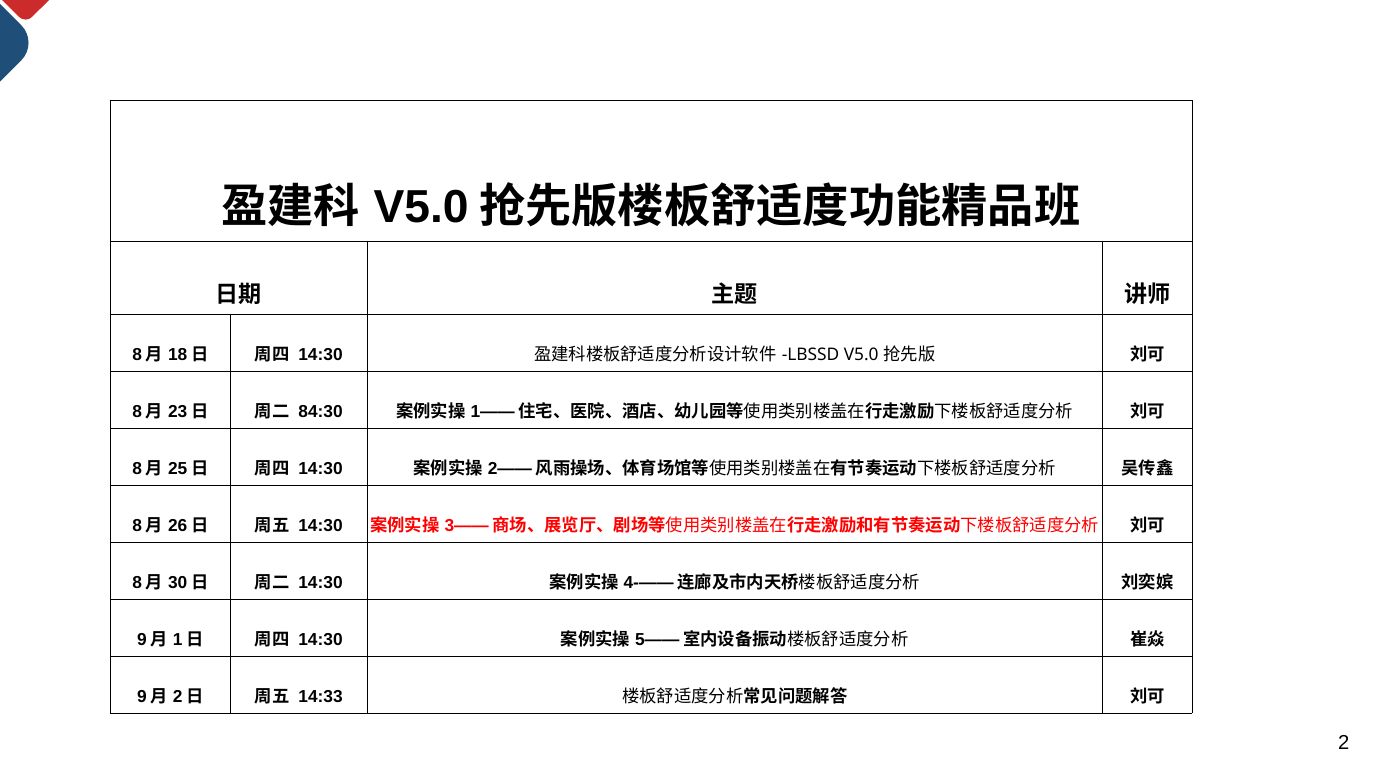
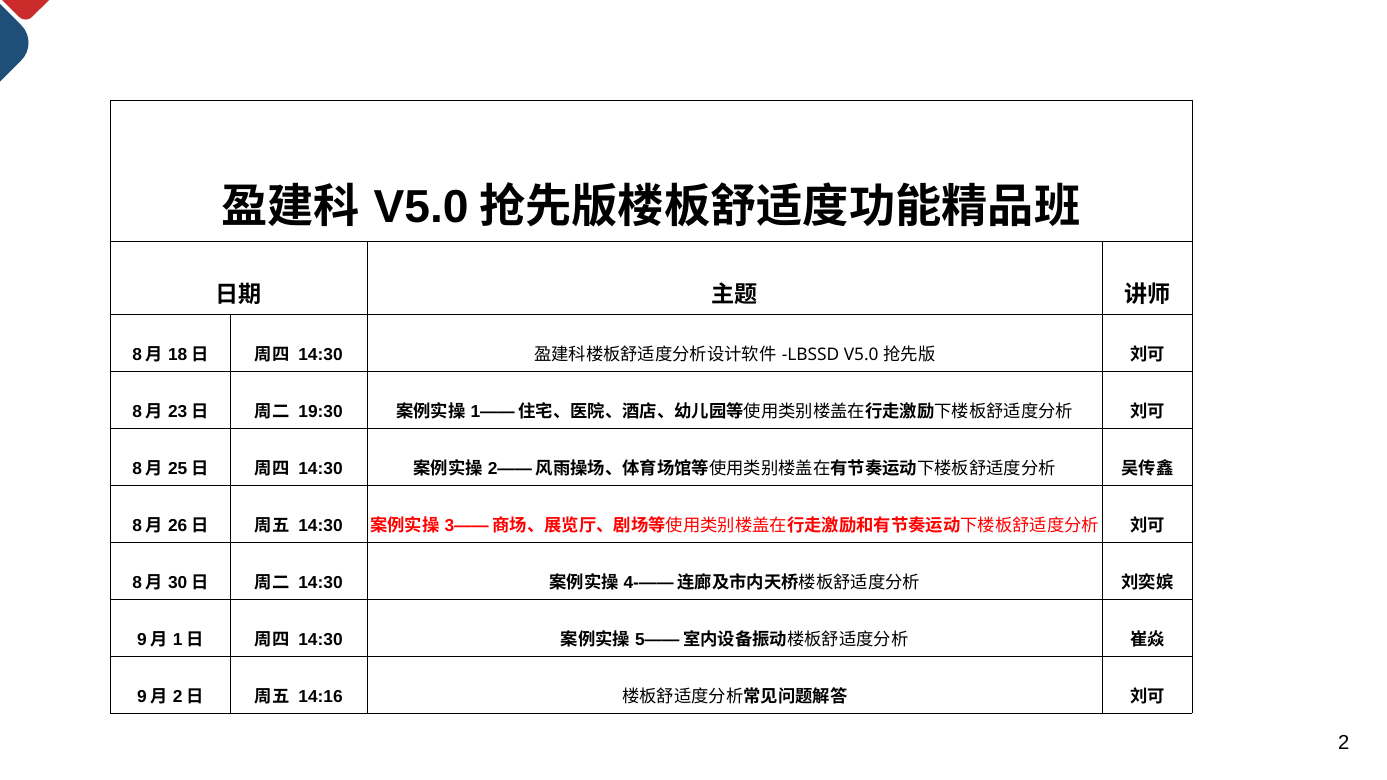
84:30: 84:30 -> 19:30
14:33: 14:33 -> 14:16
